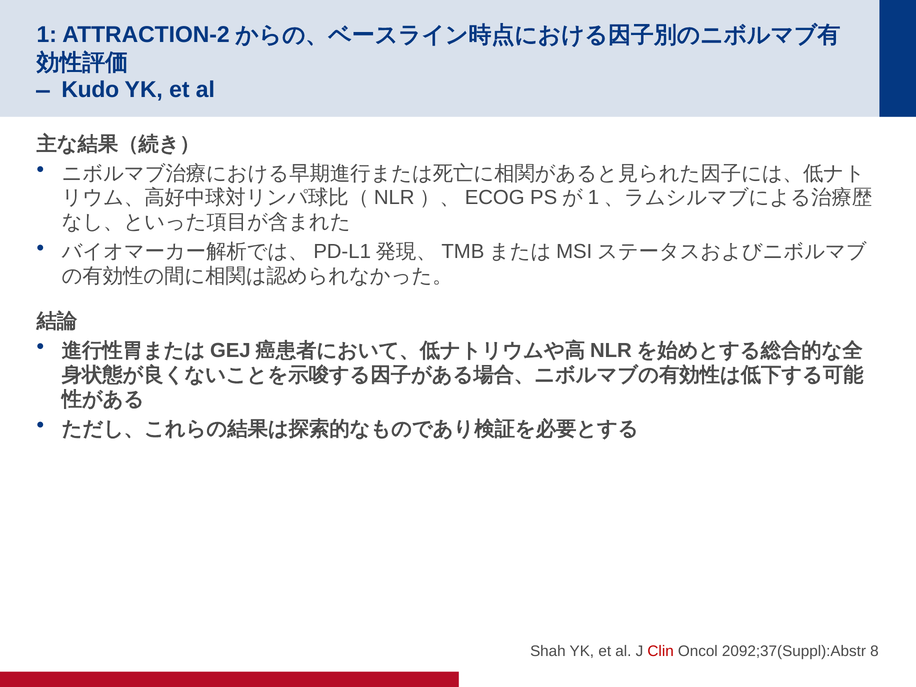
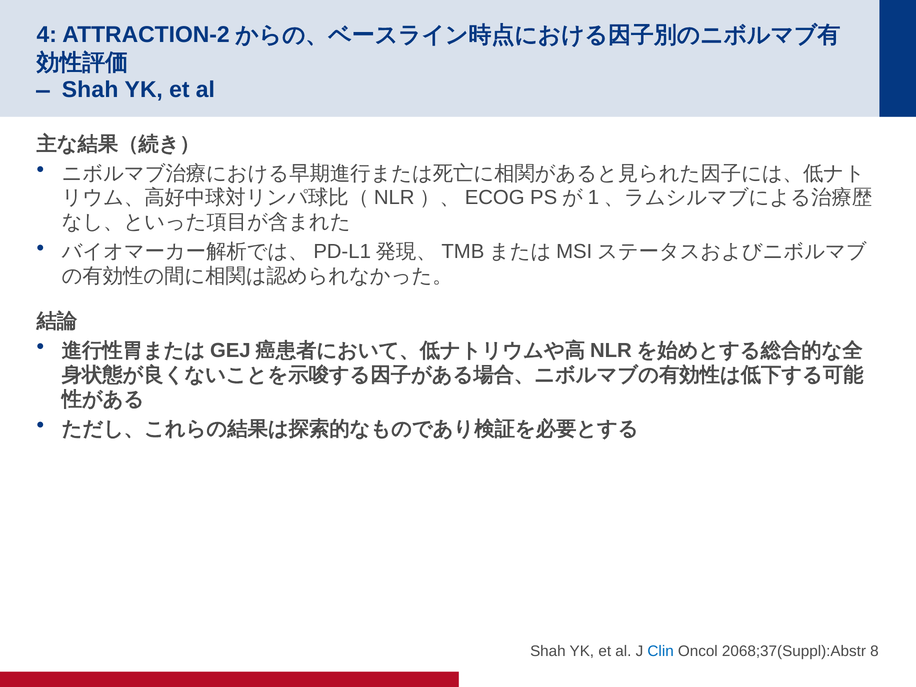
1: 1 -> 4
Kudo at (90, 90): Kudo -> Shah
Clin colour: red -> blue
2092;37(Suppl):Abstr: 2092;37(Suppl):Abstr -> 2068;37(Suppl):Abstr
